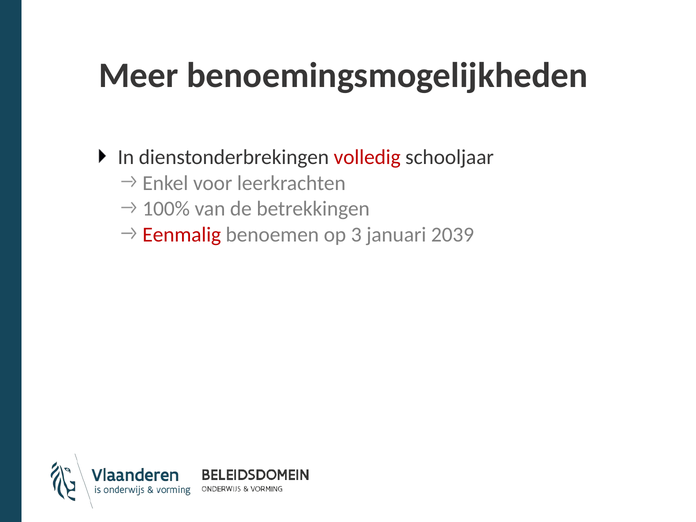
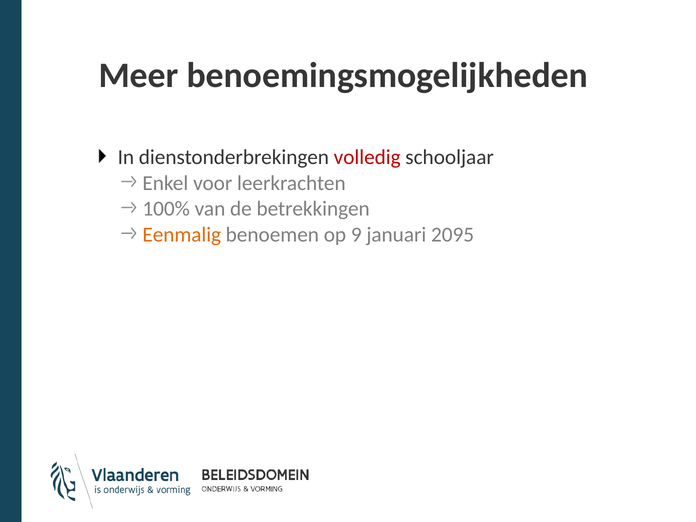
Eenmalig colour: red -> orange
3: 3 -> 9
2039: 2039 -> 2095
